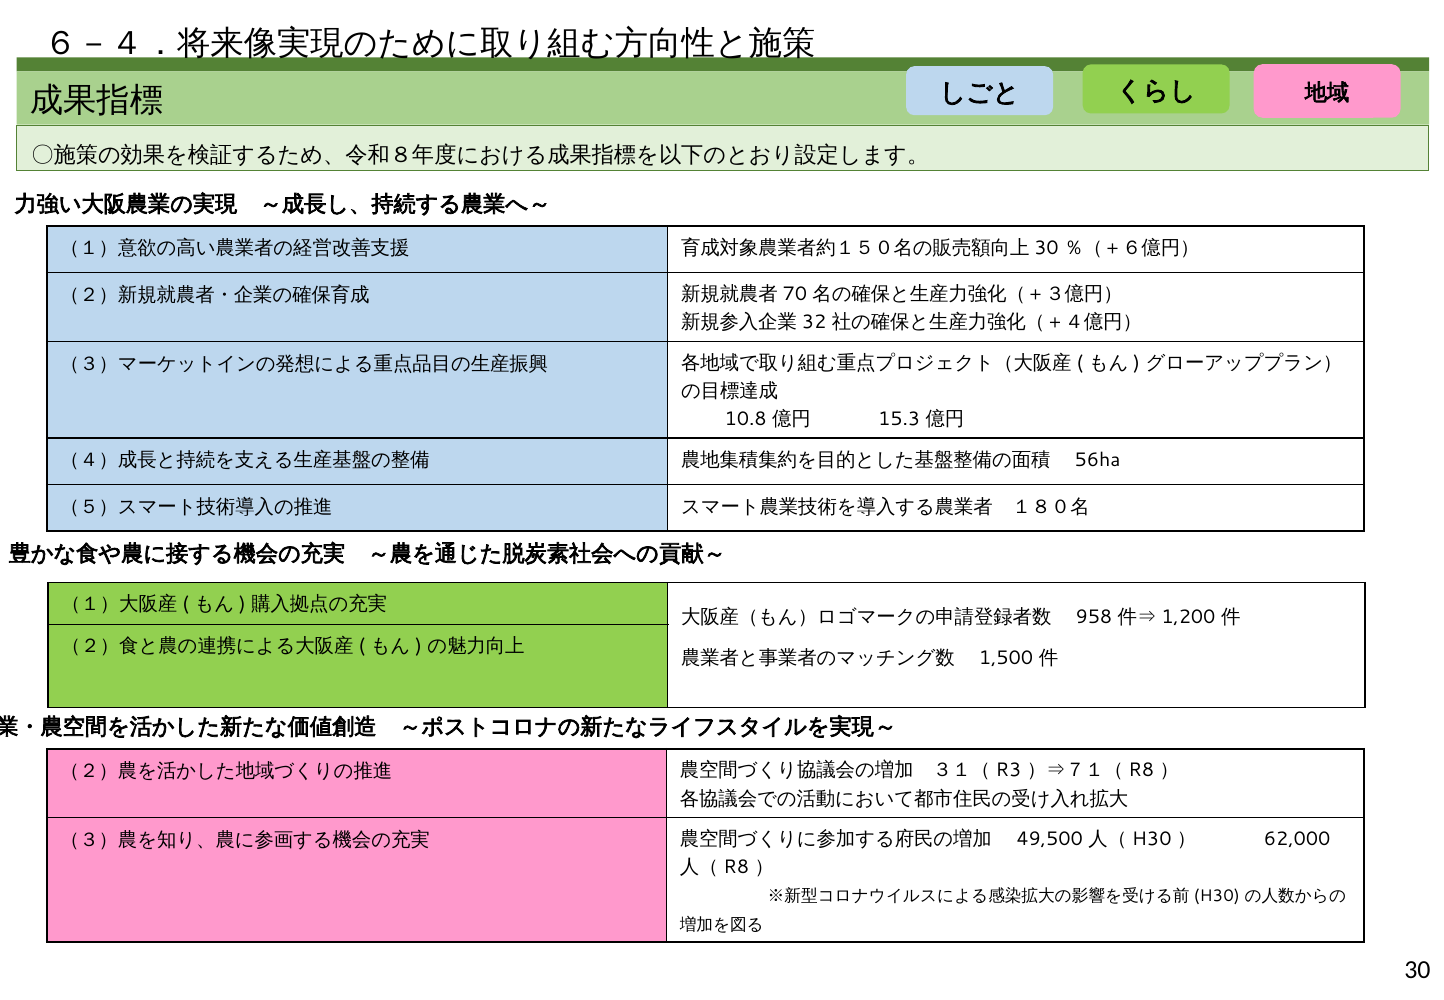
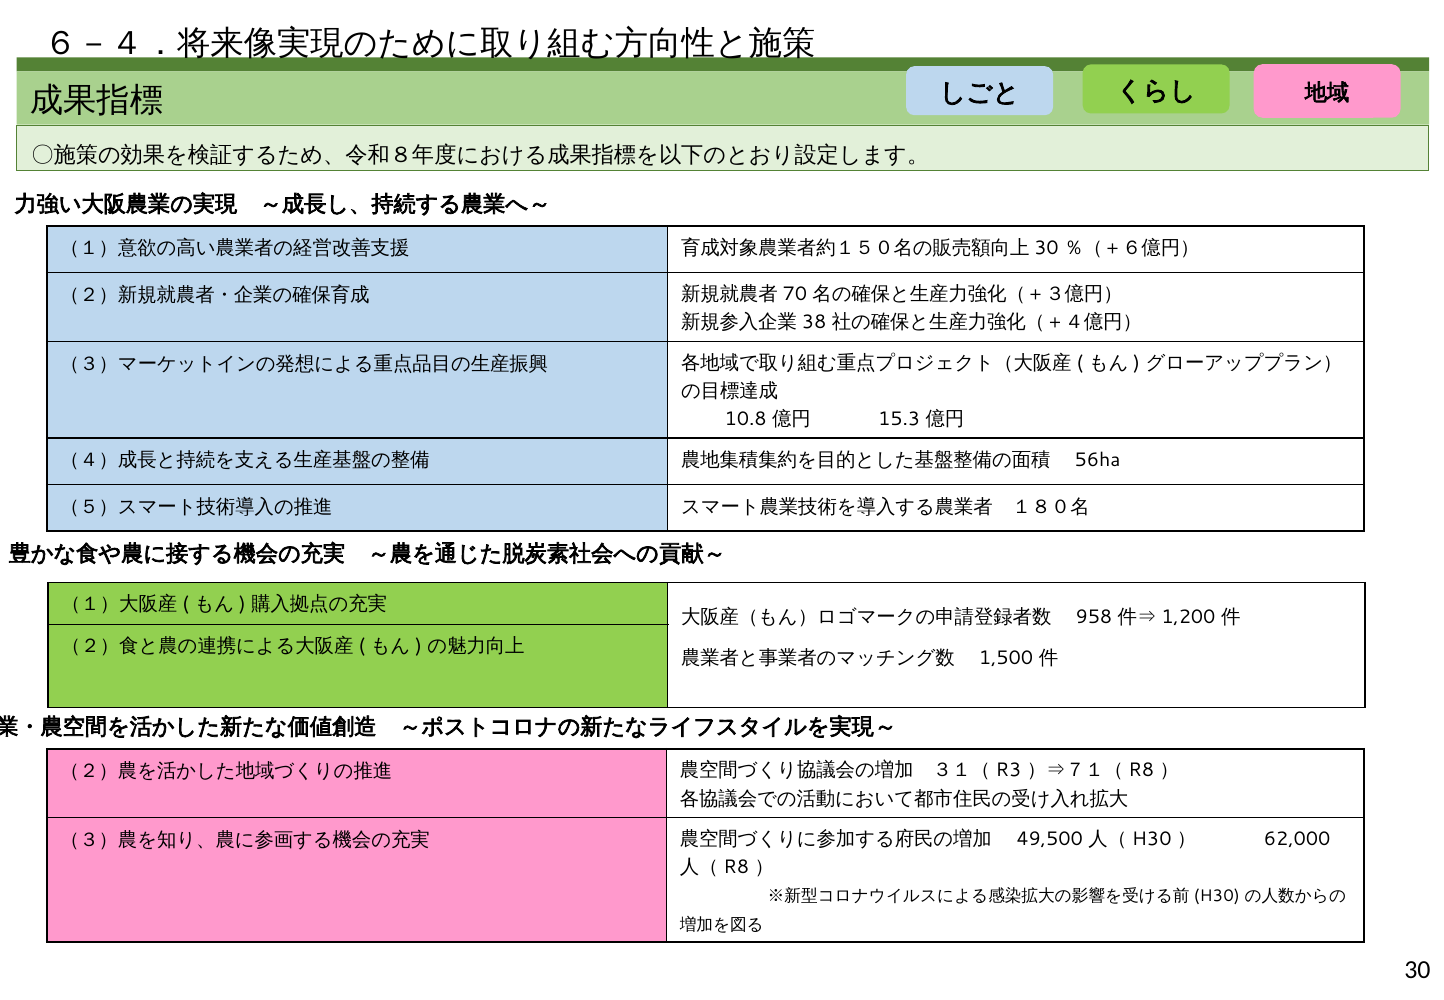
32: 32 -> 38
